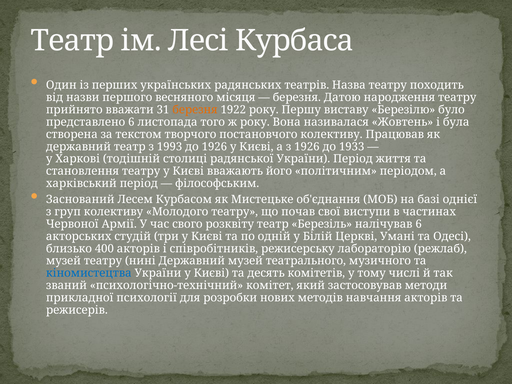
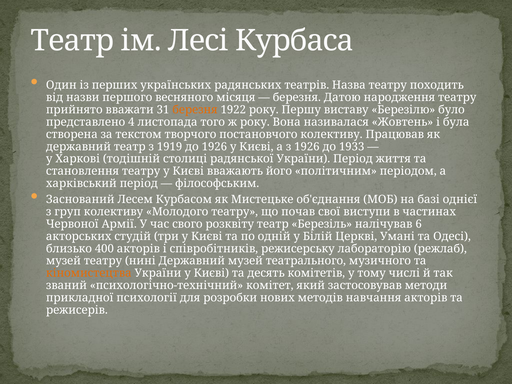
представлено 6: 6 -> 4
1993: 1993 -> 1919
кіномистецтва colour: blue -> orange
